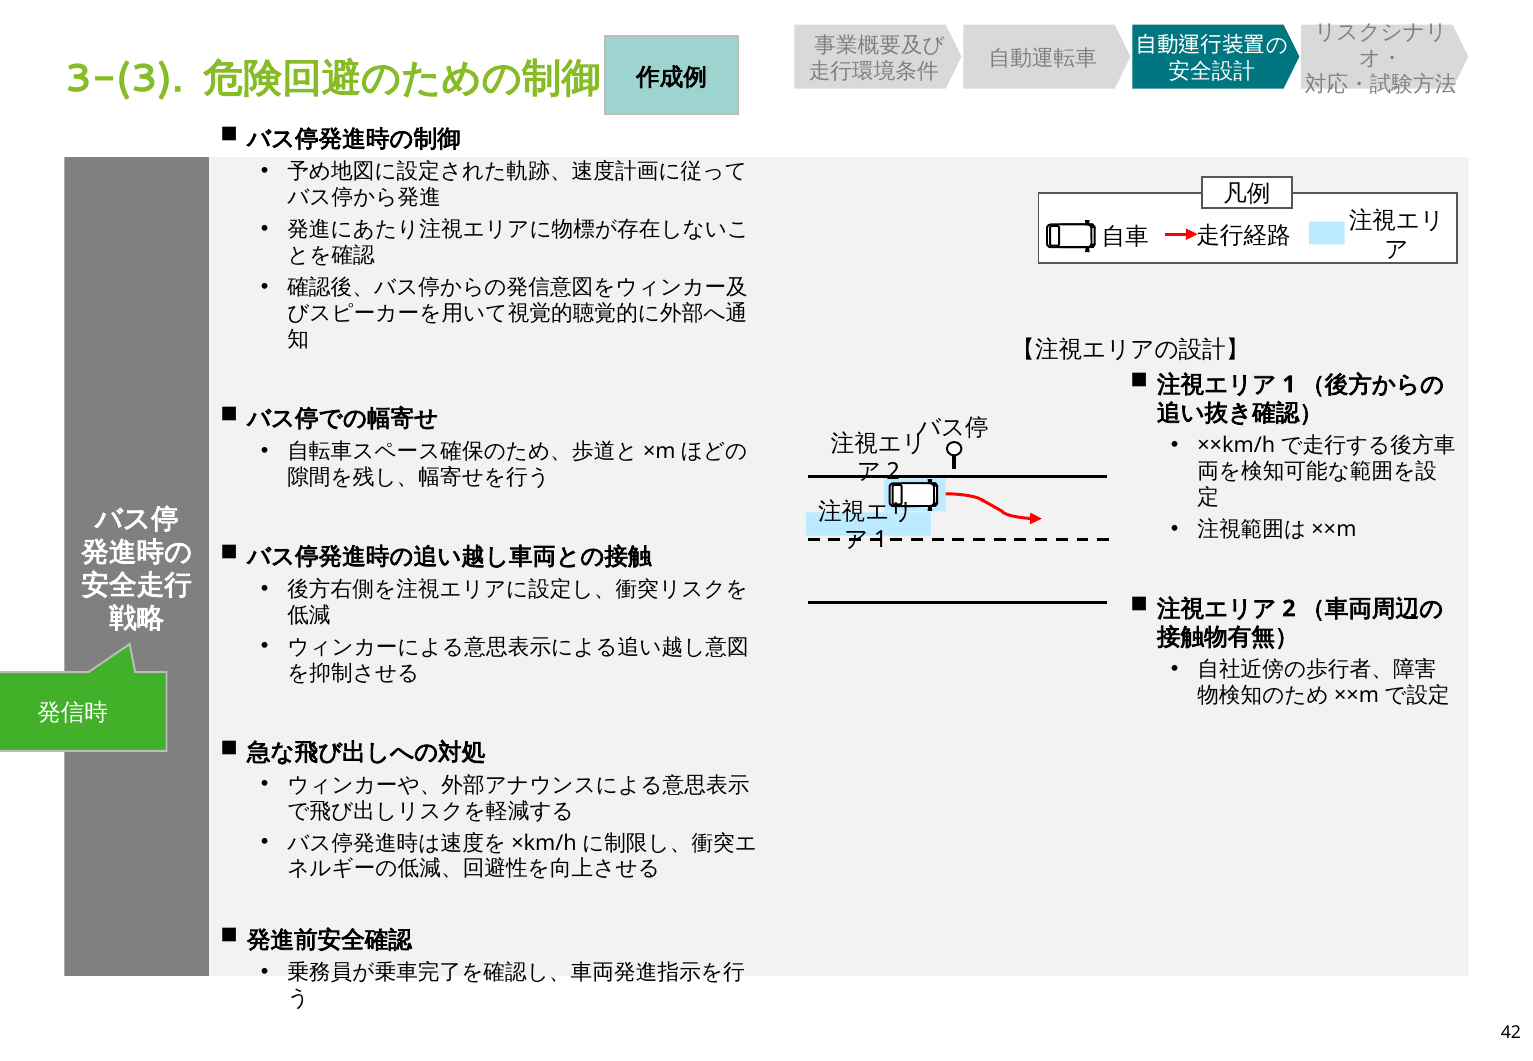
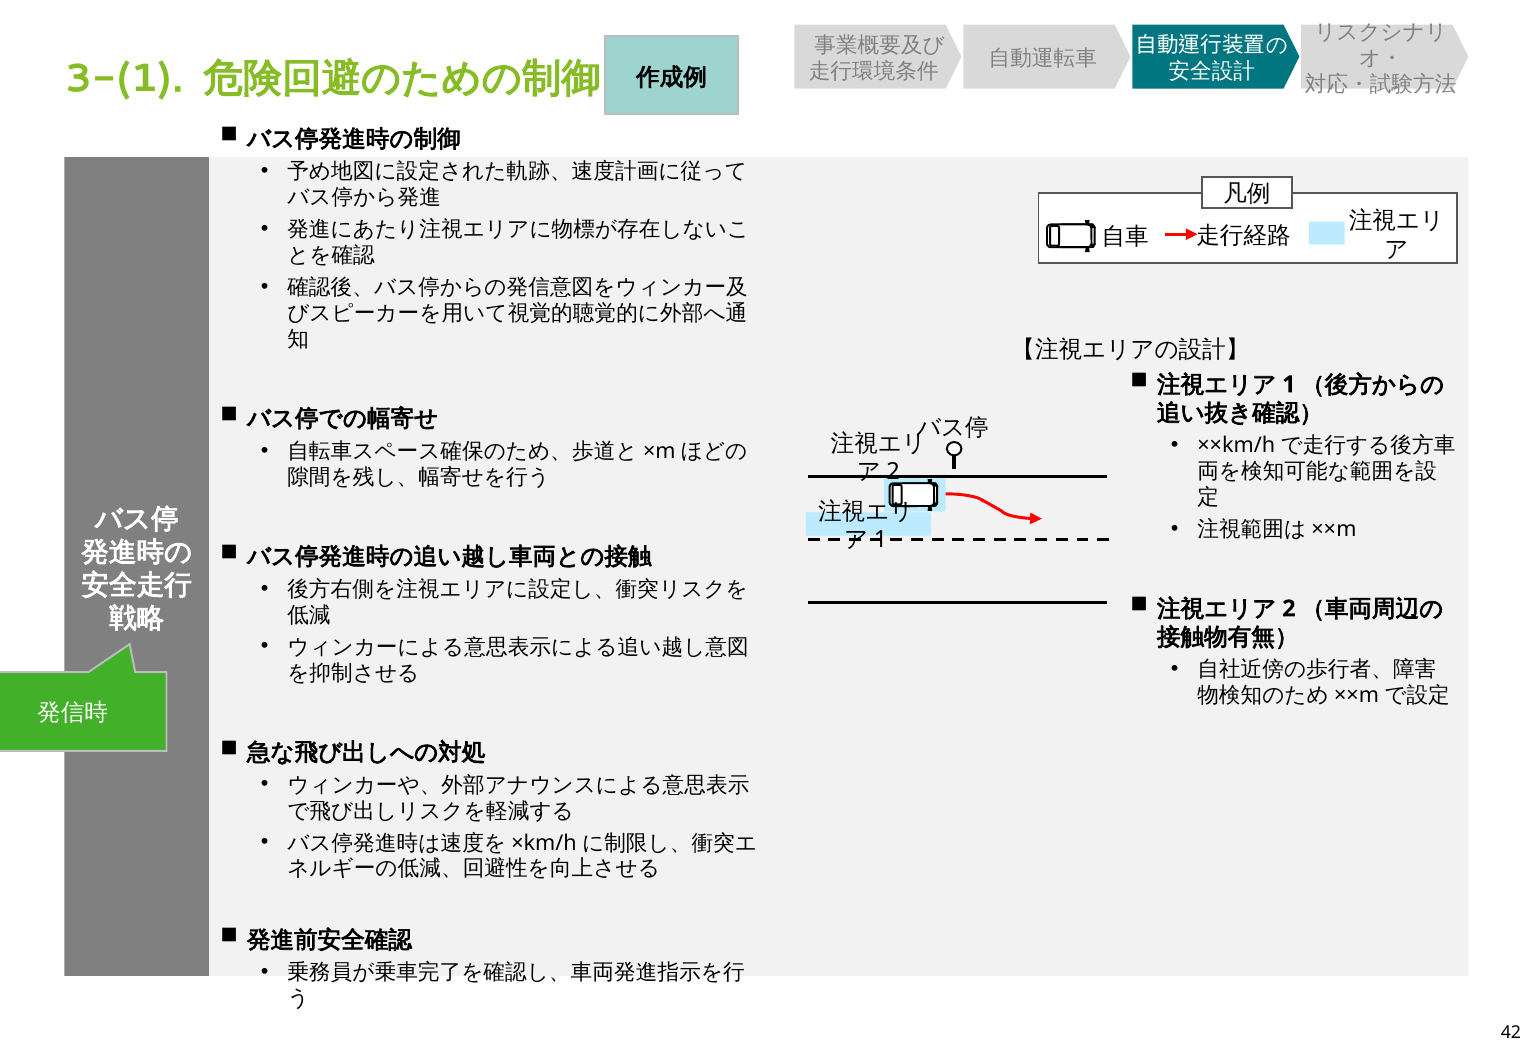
3-(3: 3-(3 -> 3-(1
